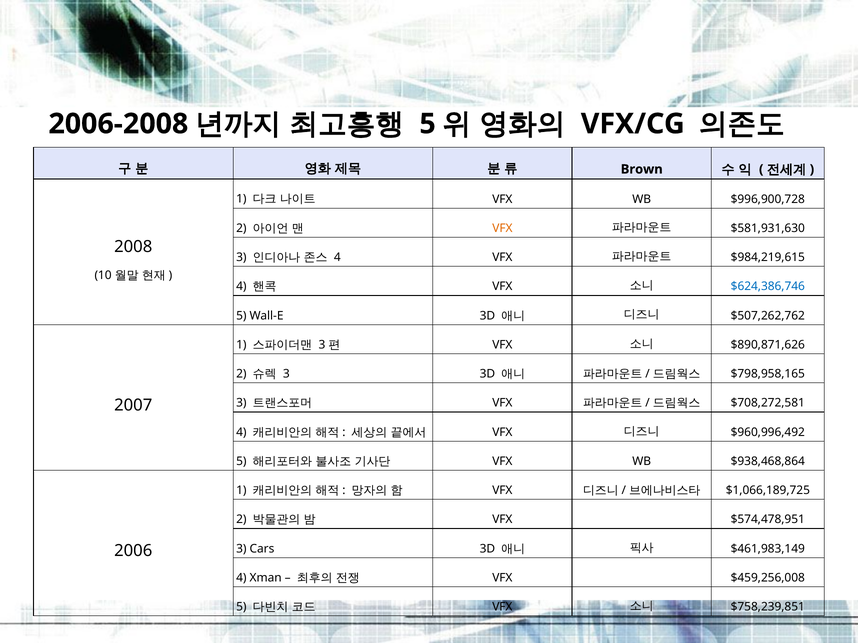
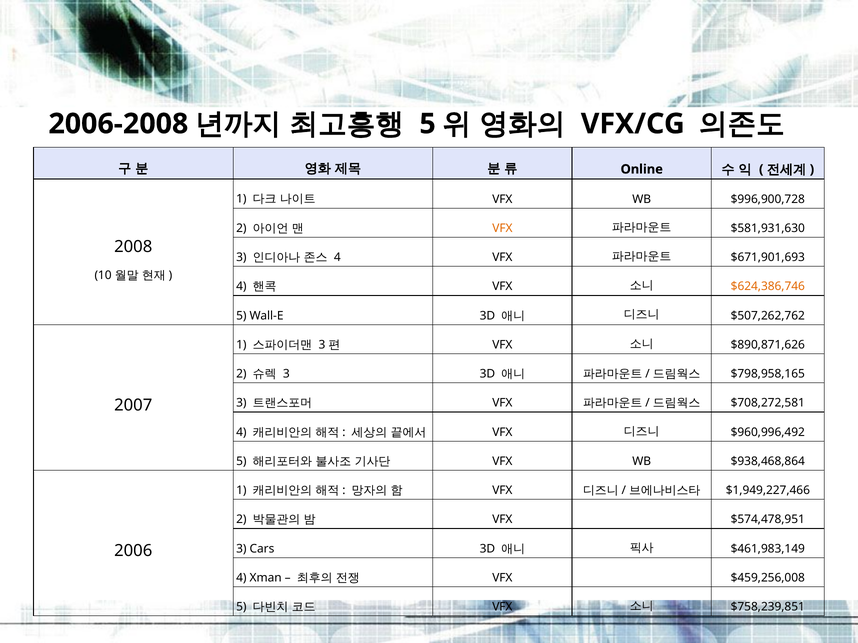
Brown: Brown -> Online
$984,219,615: $984,219,615 -> $671,901,693
$624,386,746 colour: blue -> orange
$1,066,189,725: $1,066,189,725 -> $1,949,227,466
